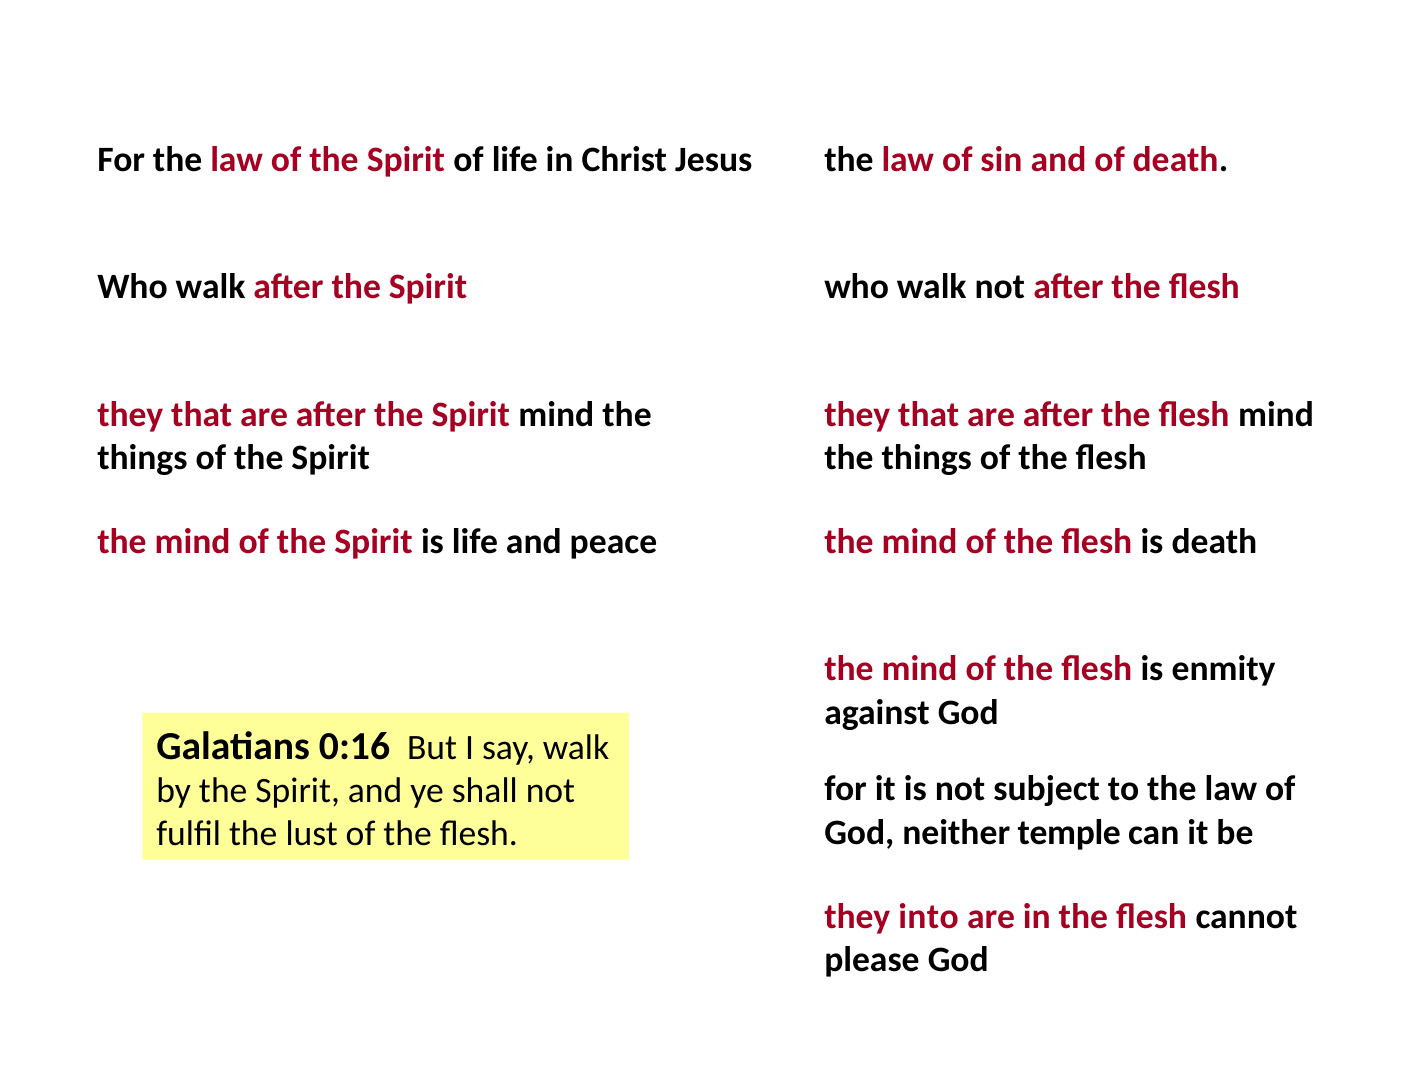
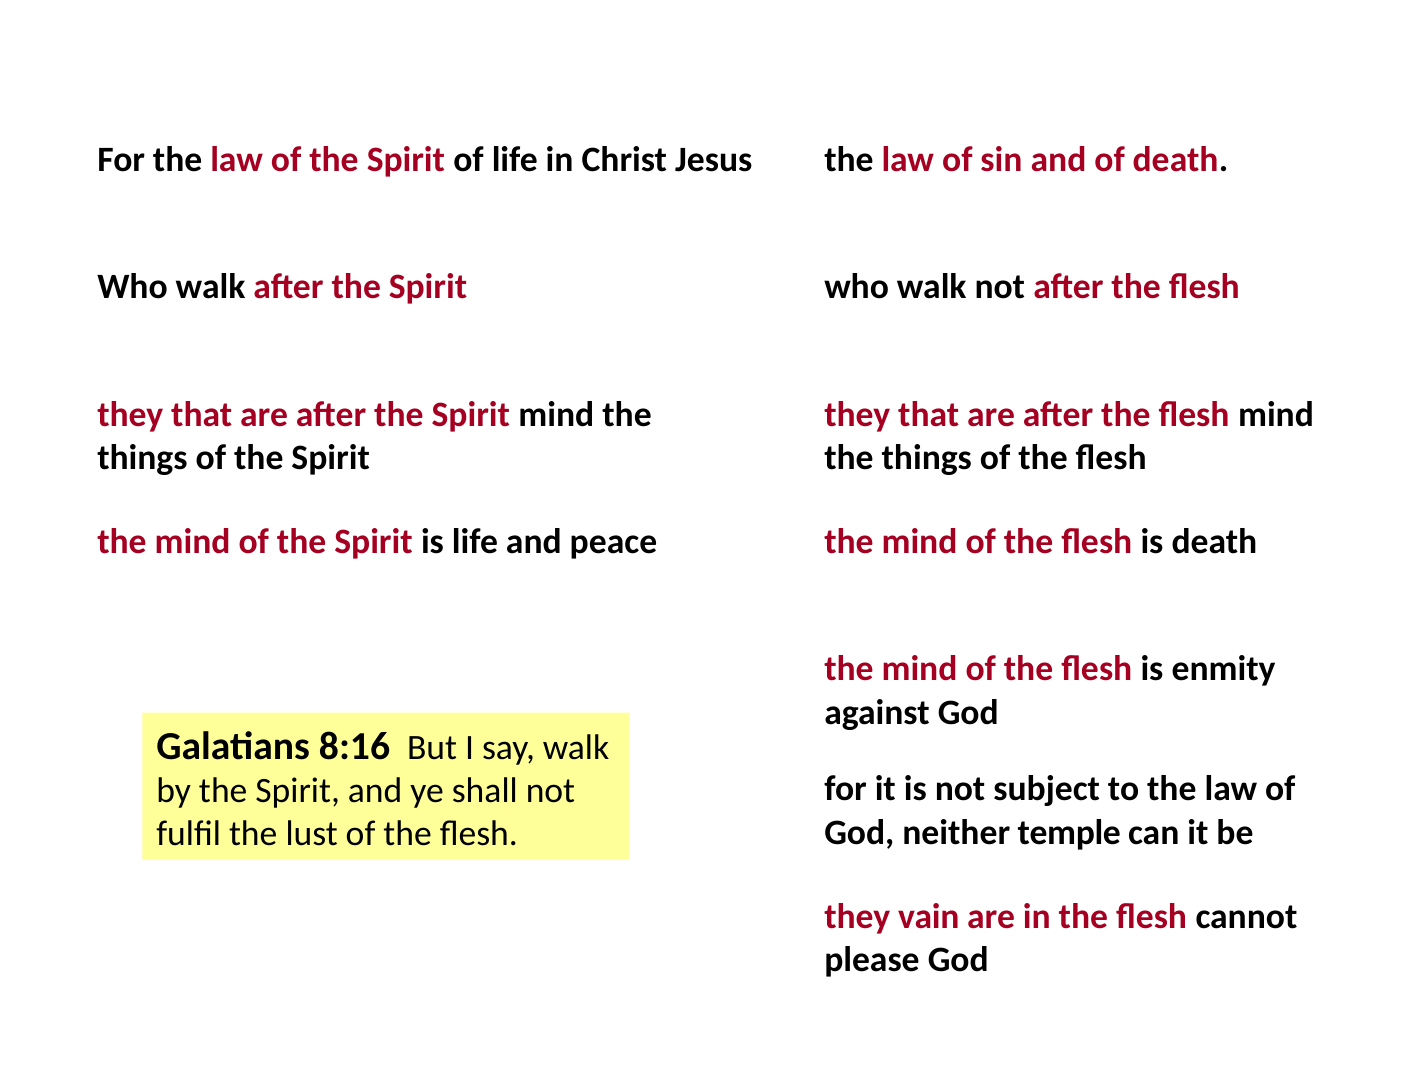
0:16: 0:16 -> 8:16
into: into -> vain
